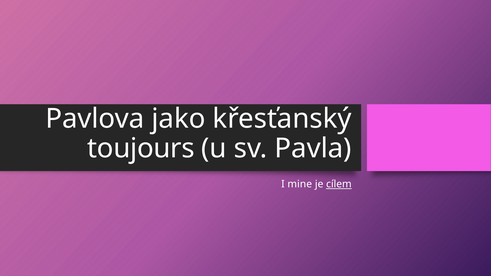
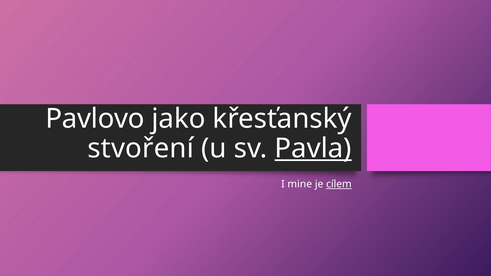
Pavlova: Pavlova -> Pavlovo
toujours: toujours -> stvoření
Pavla underline: none -> present
